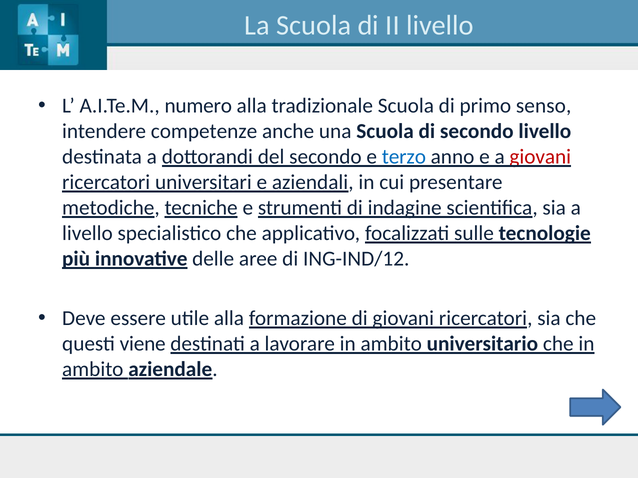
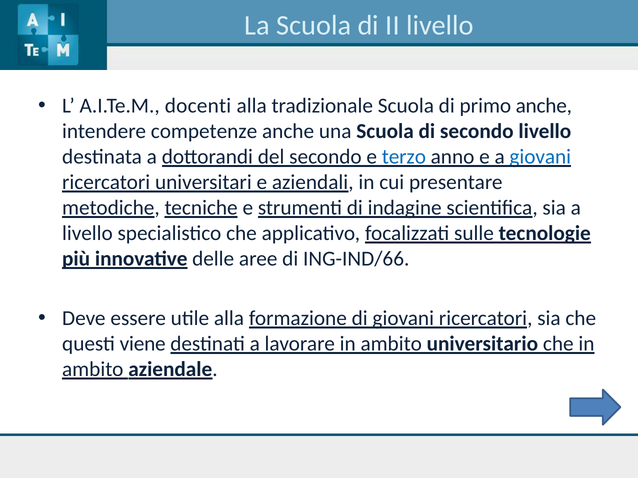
numero: numero -> docenti
primo senso: senso -> anche
giovani at (540, 157) colour: red -> blue
ING-IND/12: ING-IND/12 -> ING-IND/66
